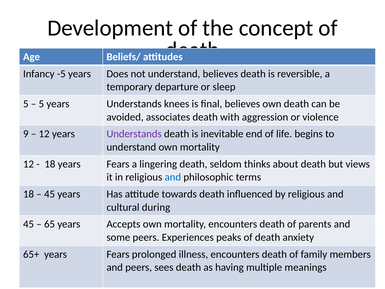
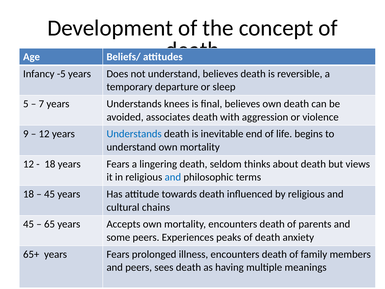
5 at (41, 104): 5 -> 7
Understands at (134, 134) colour: purple -> blue
during: during -> chains
